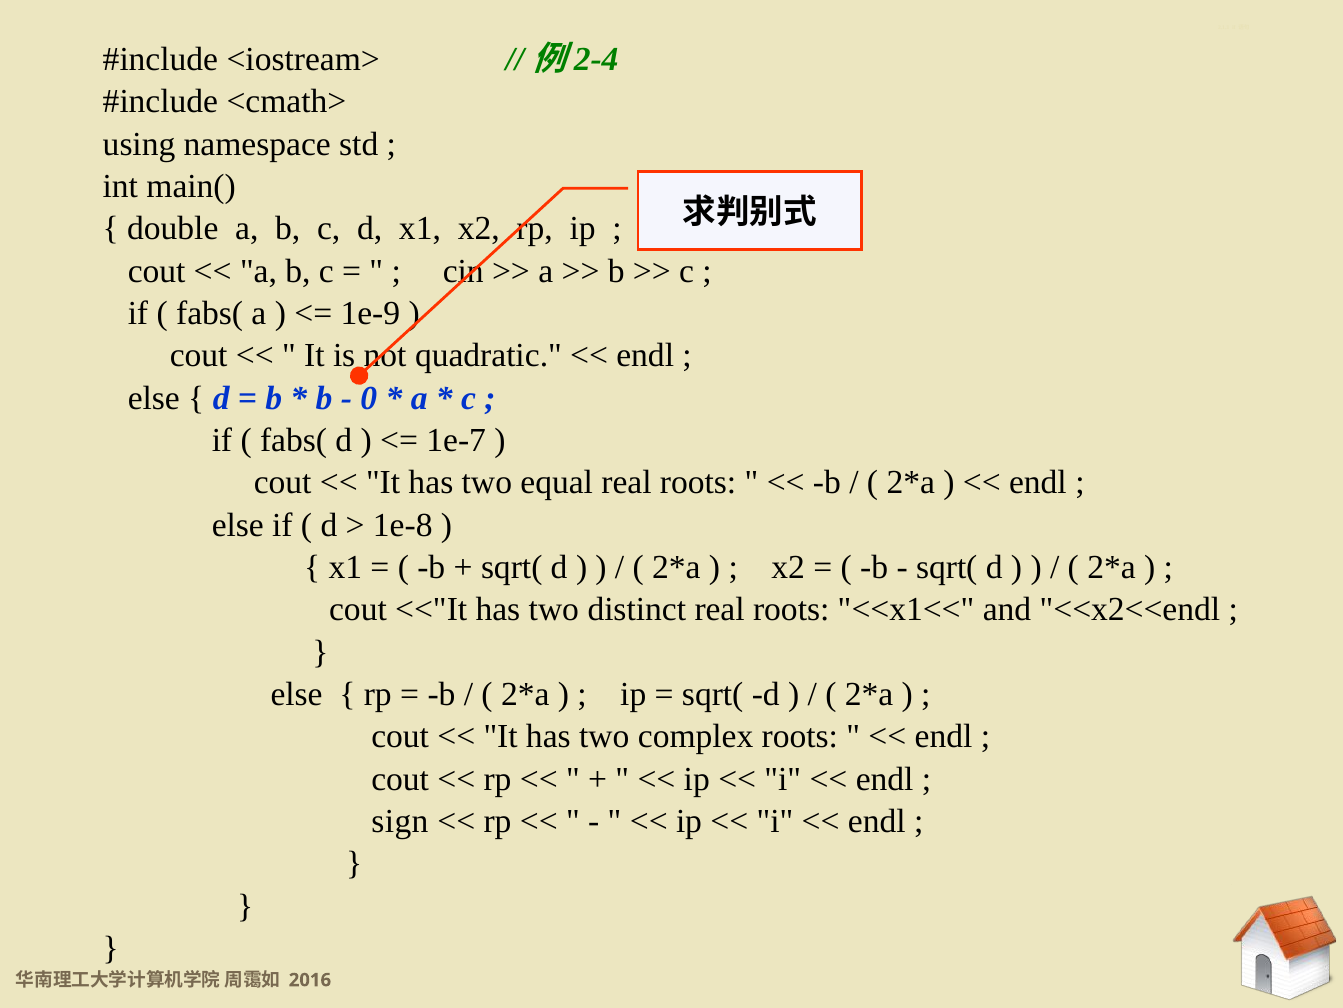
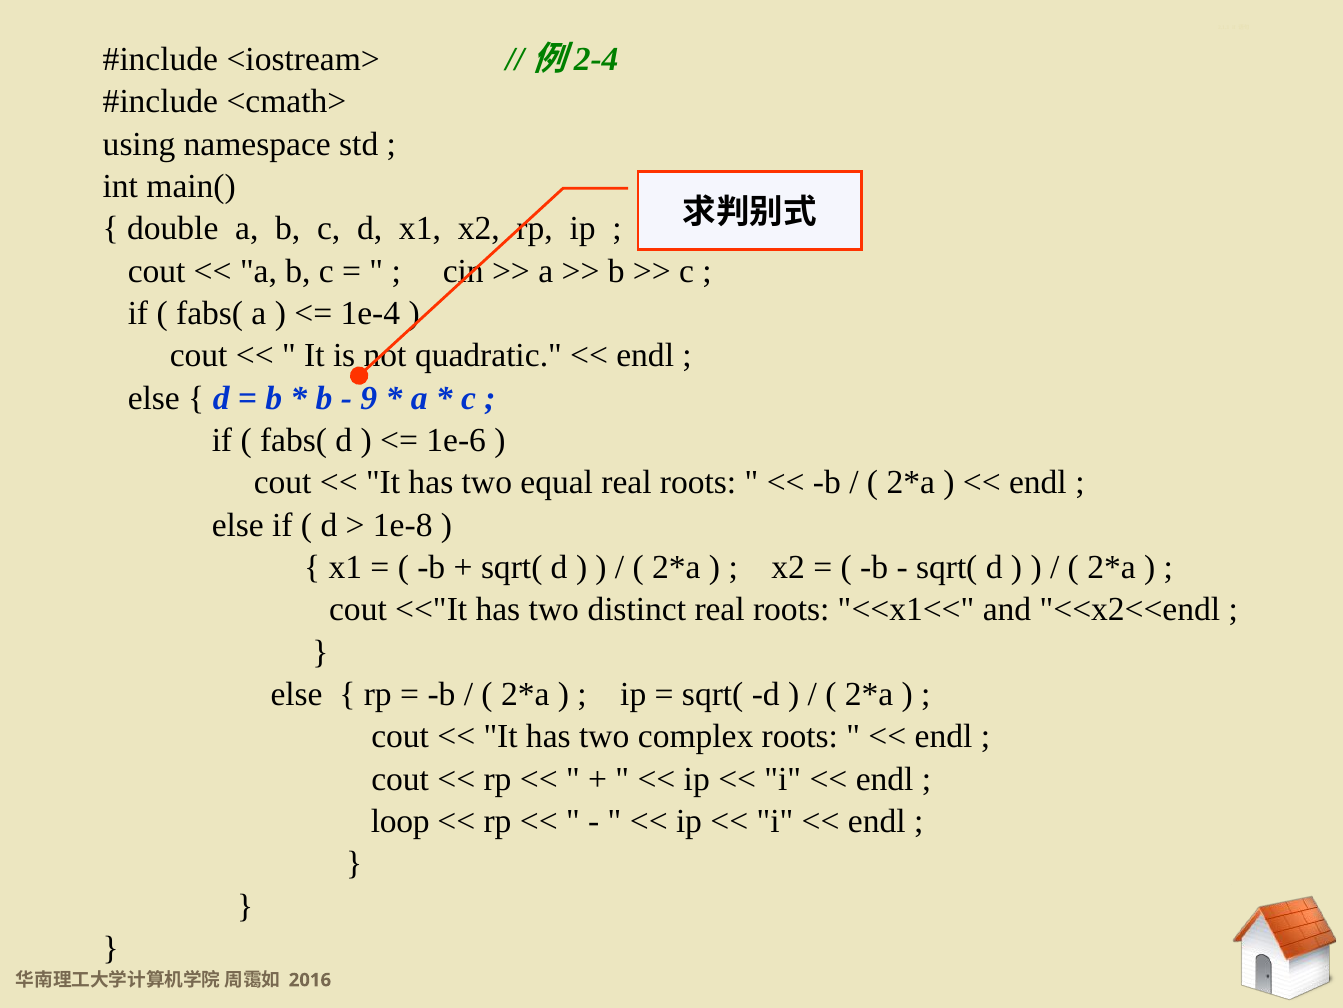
1e-9: 1e-9 -> 1e-4
0: 0 -> 9
1e-7: 1e-7 -> 1e-6
sign: sign -> loop
